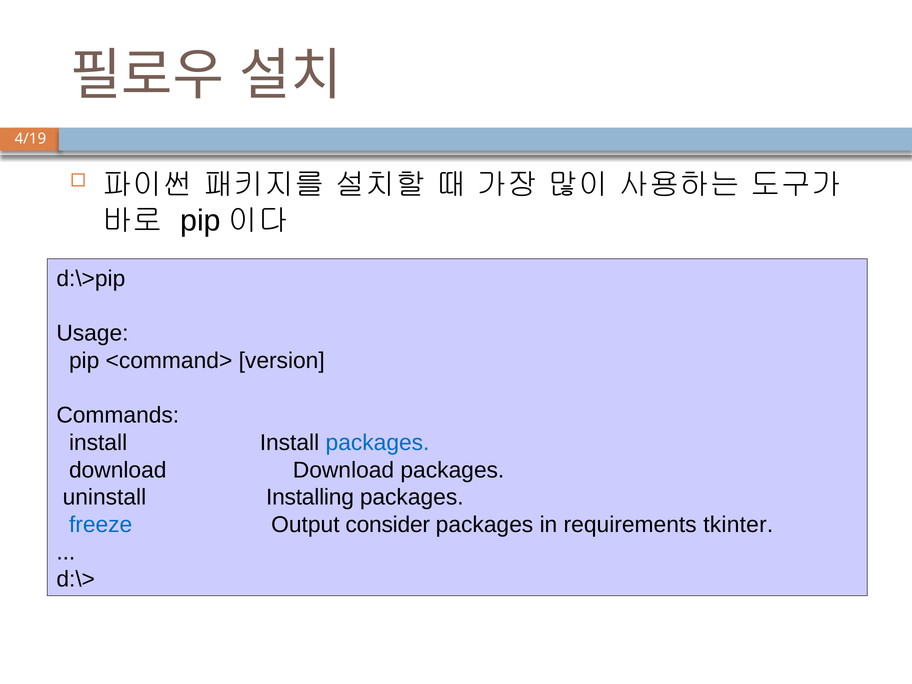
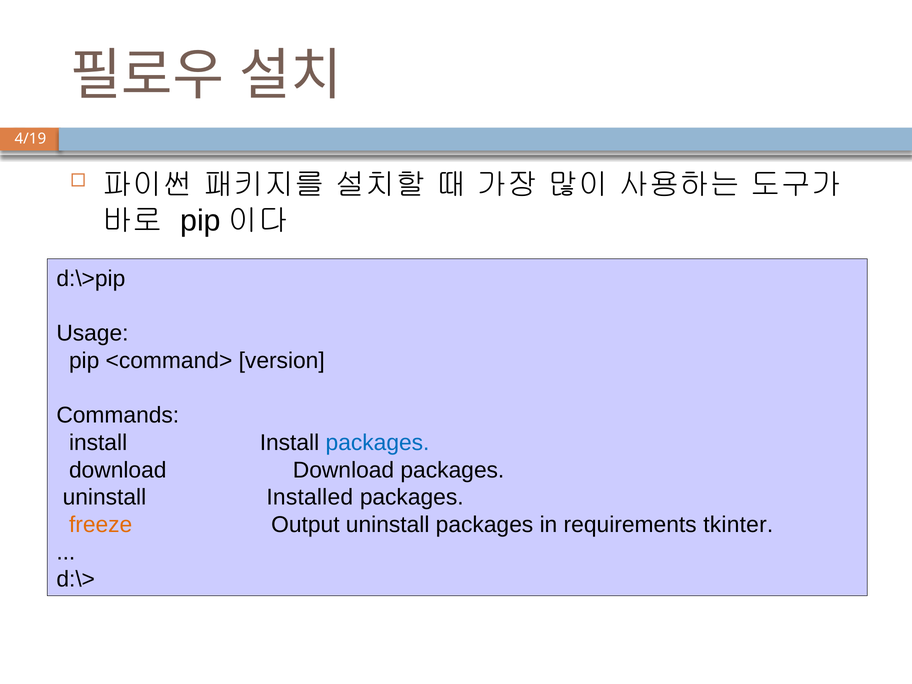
Installing: Installing -> Installed
freeze colour: blue -> orange
Output consider: consider -> uninstall
